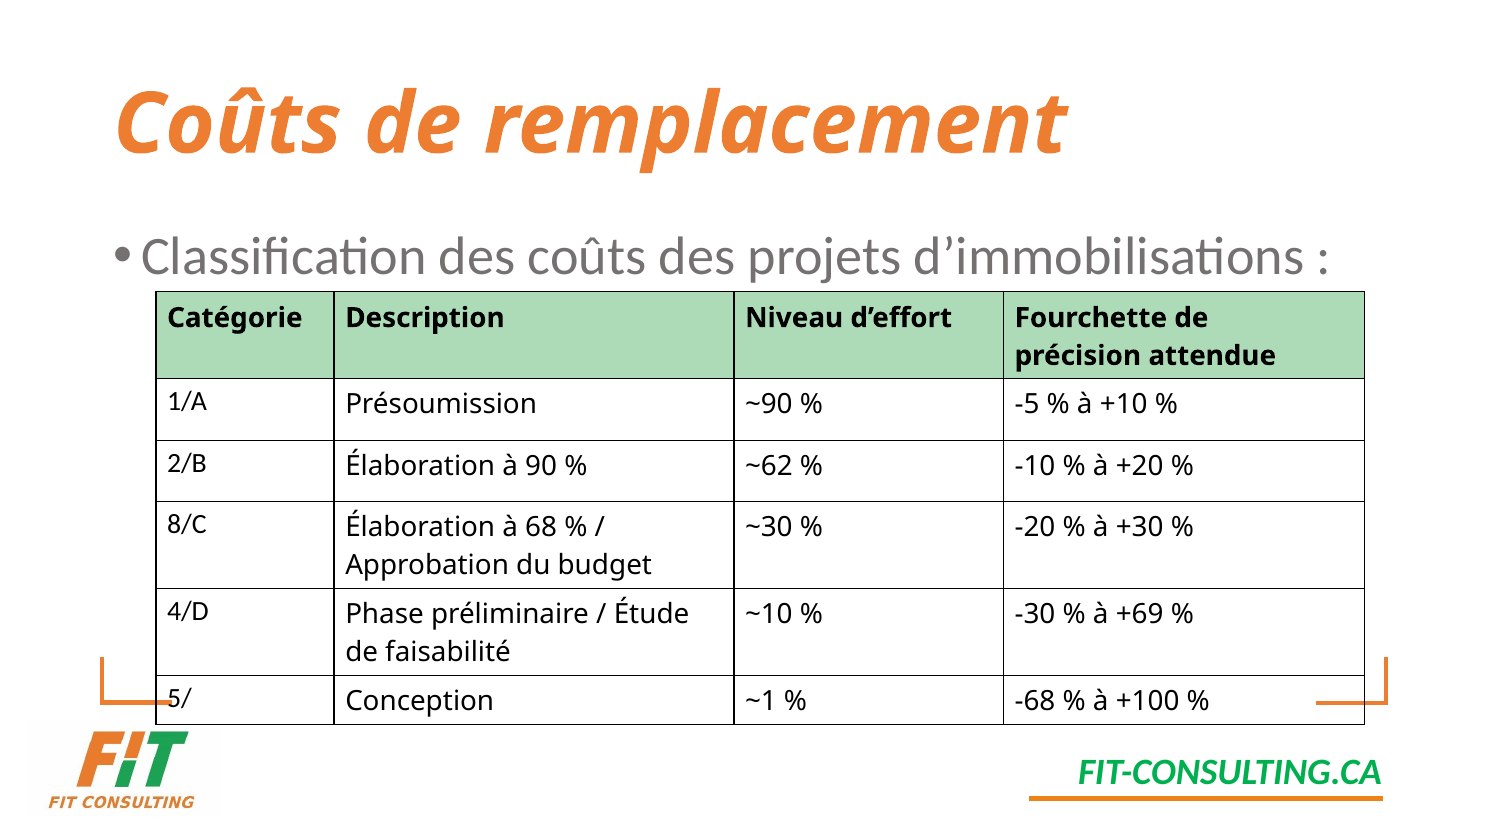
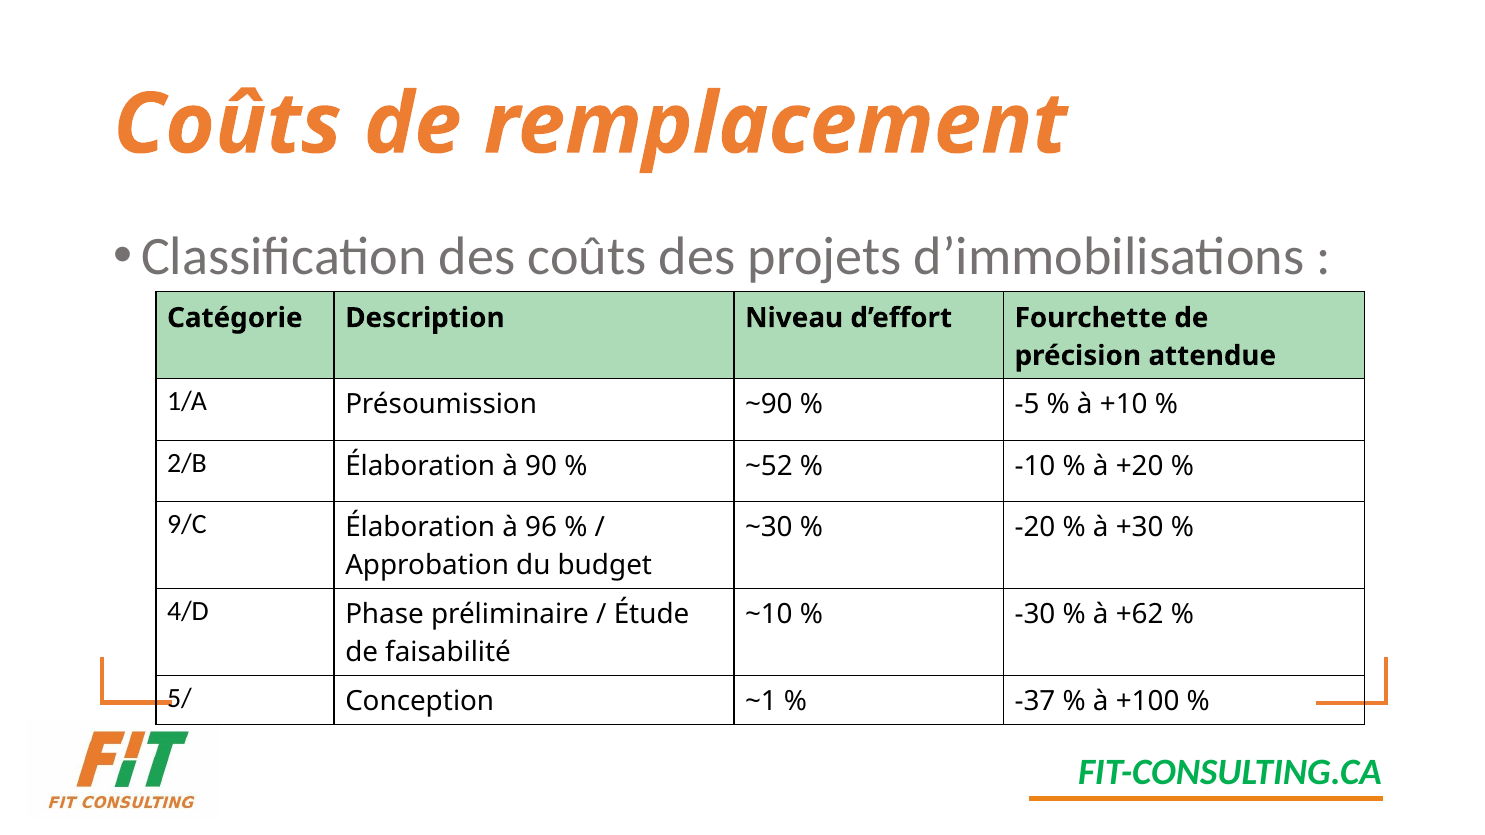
~62: ~62 -> ~52
8/C: 8/C -> 9/C
68: 68 -> 96
+69: +69 -> +62
-68: -68 -> -37
